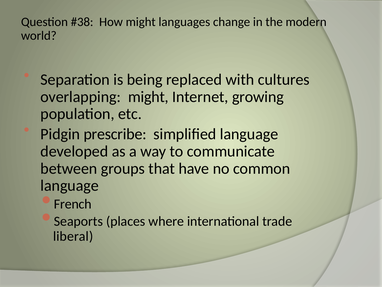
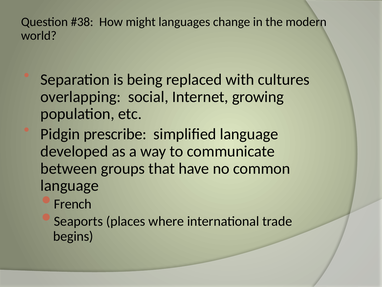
overlapping might: might -> social
liberal: liberal -> begins
